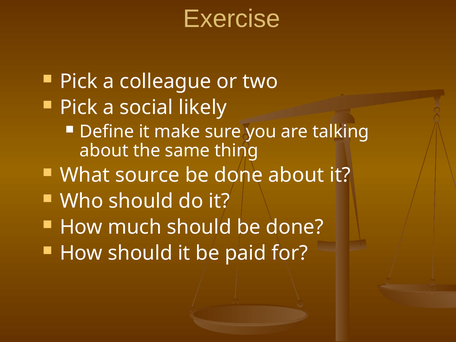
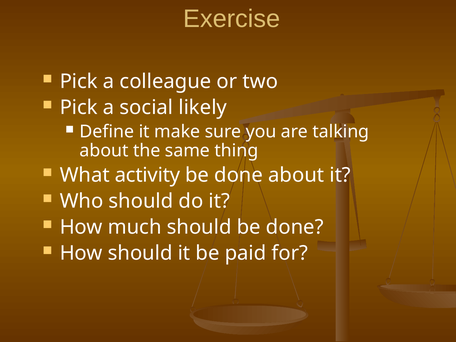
source: source -> activity
